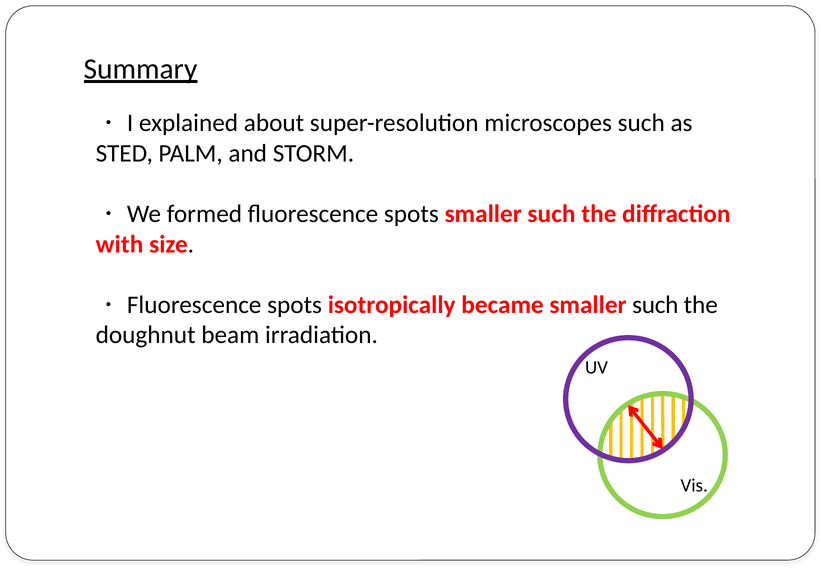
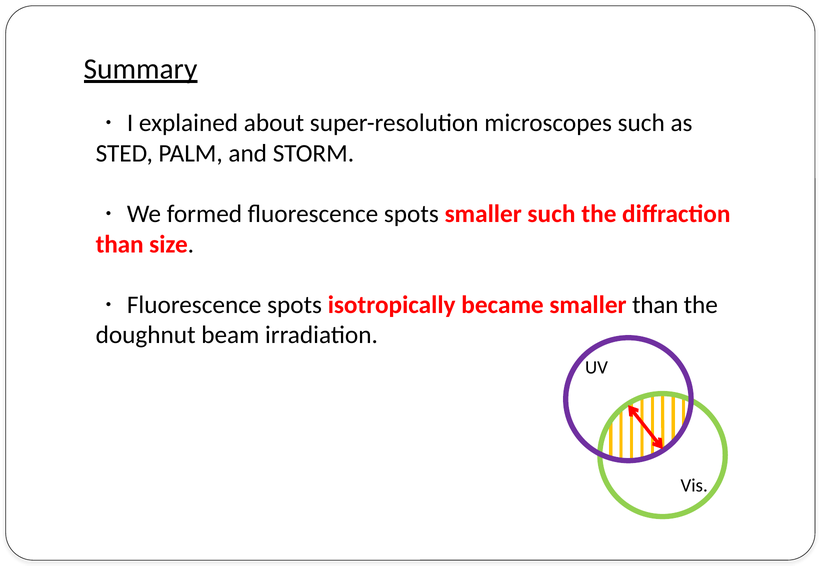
with at (120, 244): with -> than
became smaller such: such -> than
